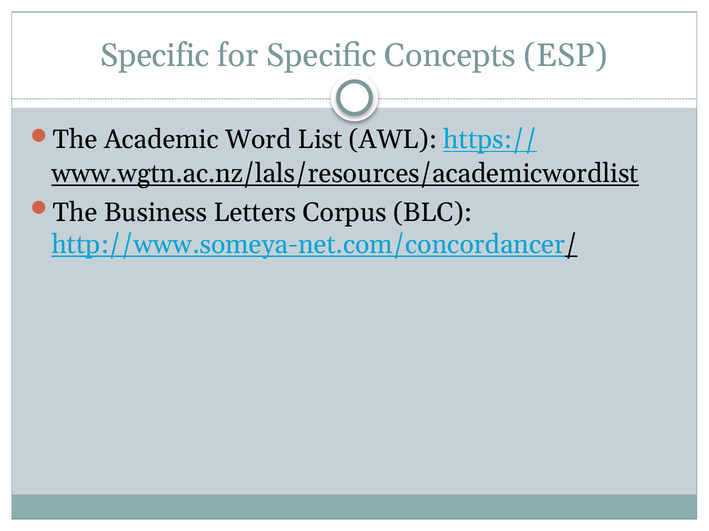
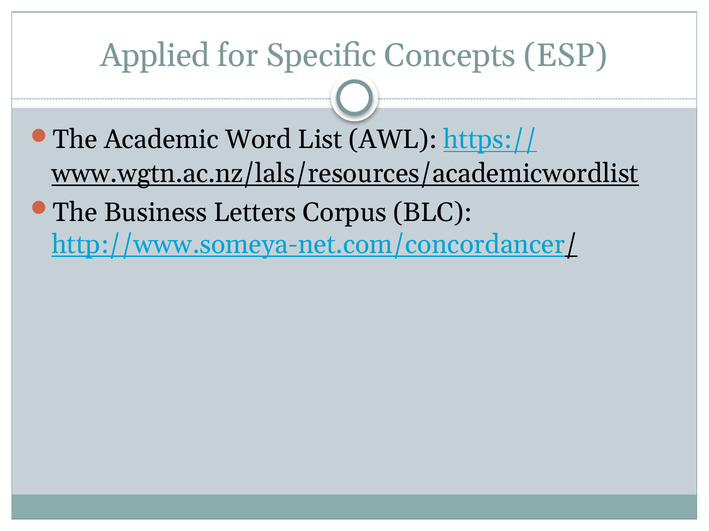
Specific at (155, 56): Specific -> Applied
